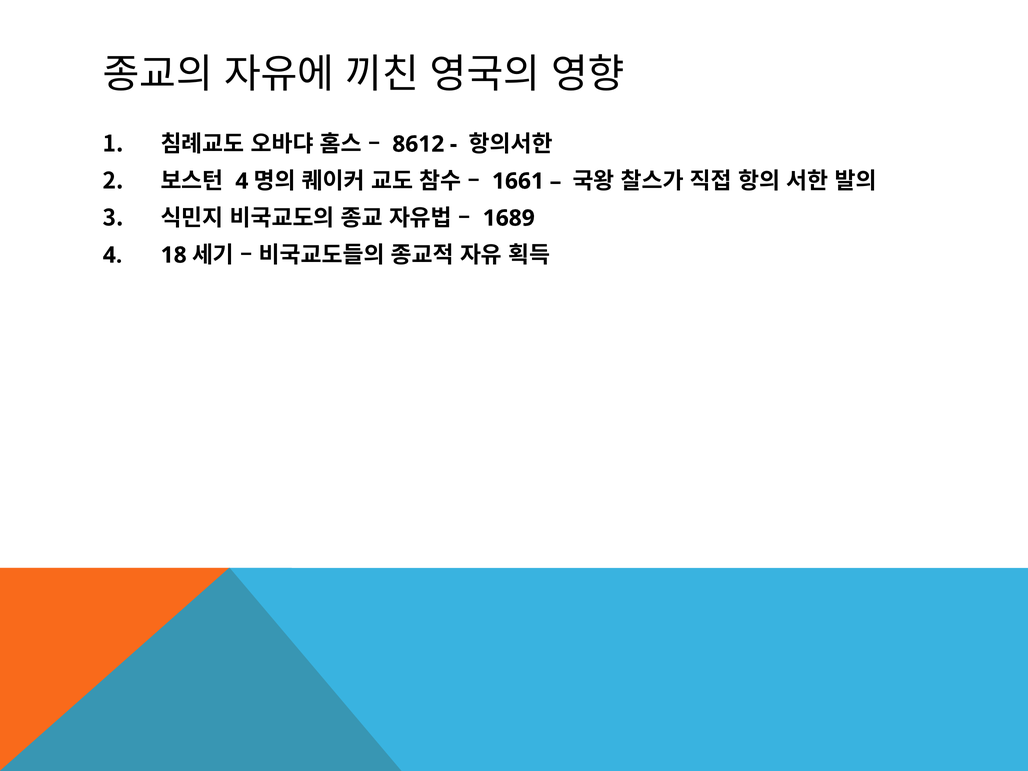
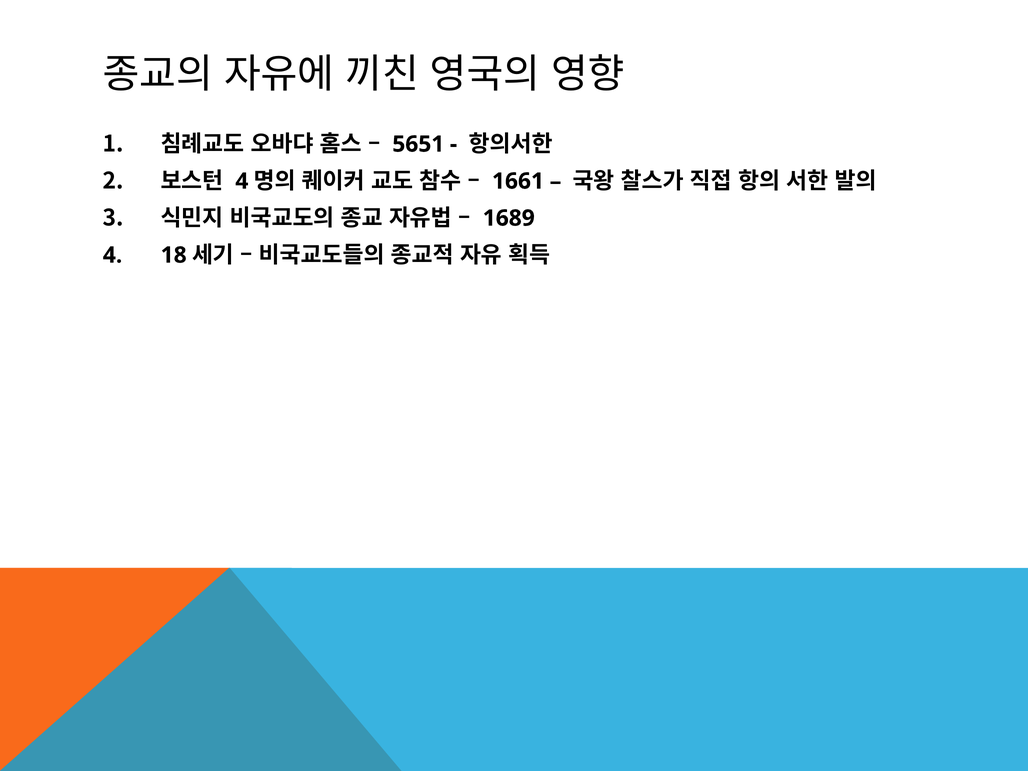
8612: 8612 -> 5651
